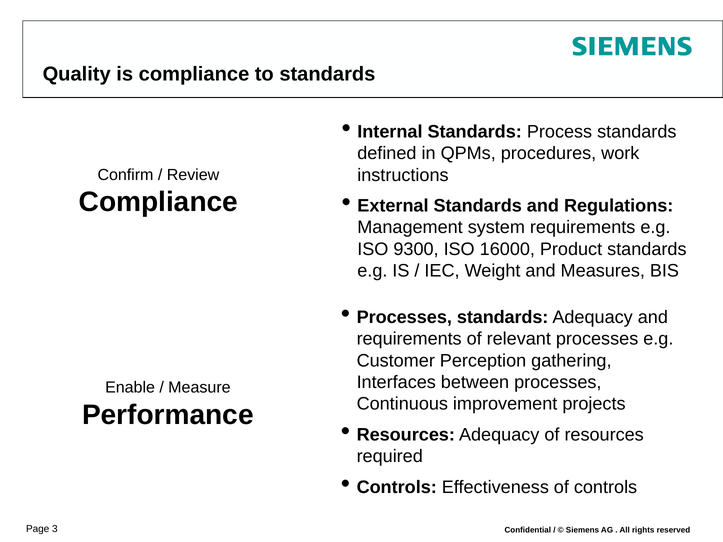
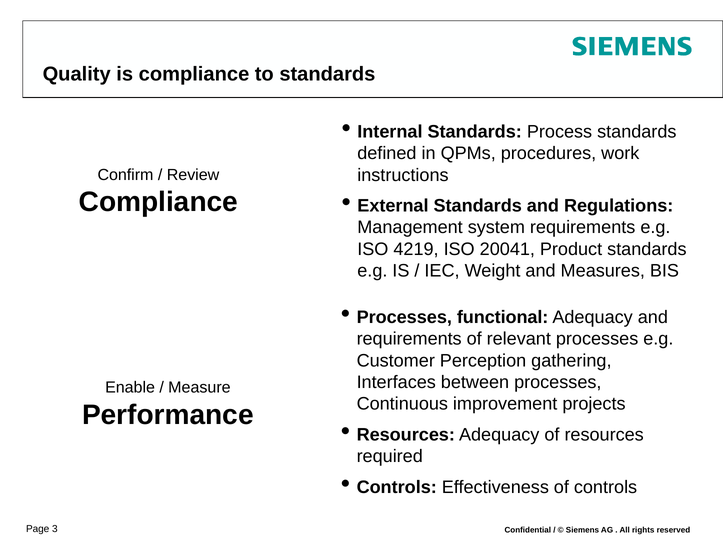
9300: 9300 -> 4219
16000: 16000 -> 20041
Processes standards: standards -> functional
